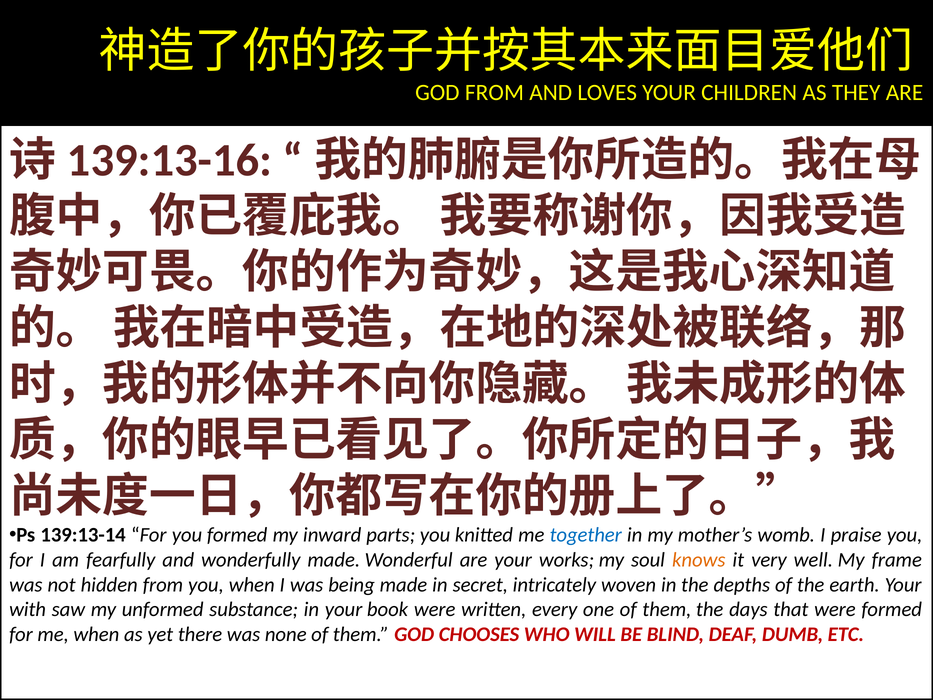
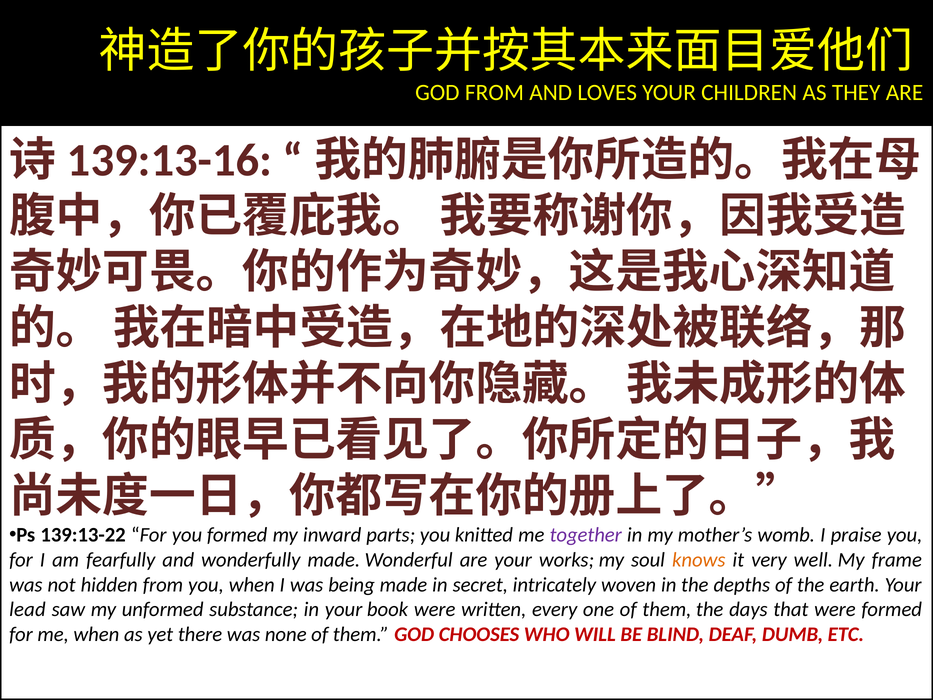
139:13-14: 139:13-14 -> 139:13-22
together colour: blue -> purple
with: with -> lead
